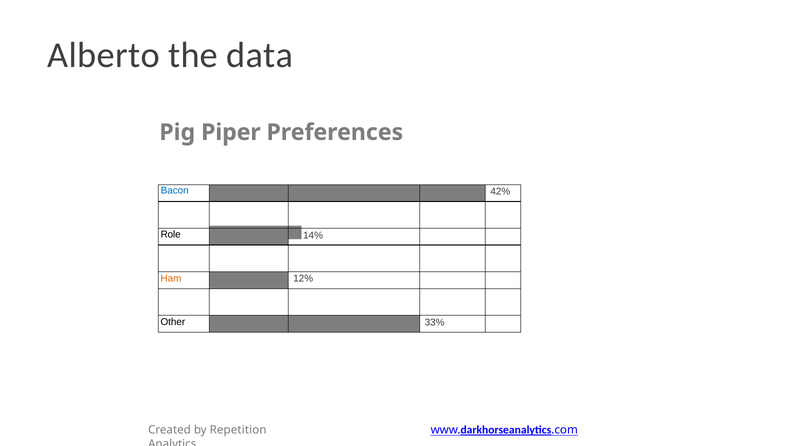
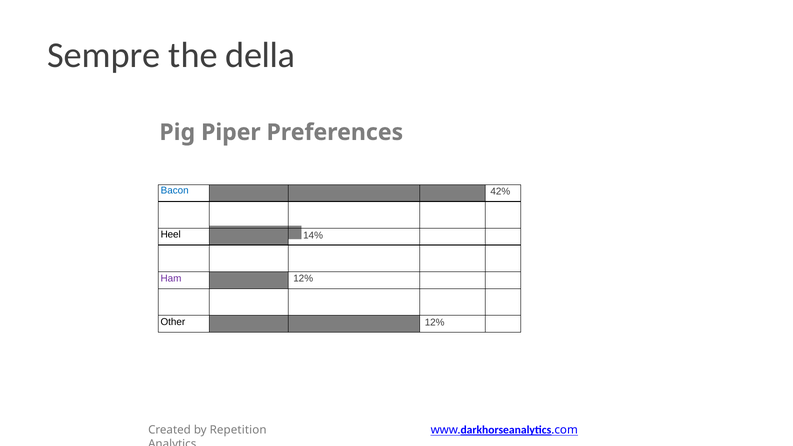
Alberto: Alberto -> Sempre
data: data -> della
Role: Role -> Heel
Ham colour: orange -> purple
Other 33%: 33% -> 12%
